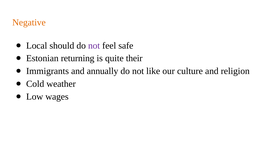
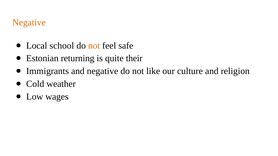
should: should -> school
not at (94, 46) colour: purple -> orange
and annually: annually -> negative
